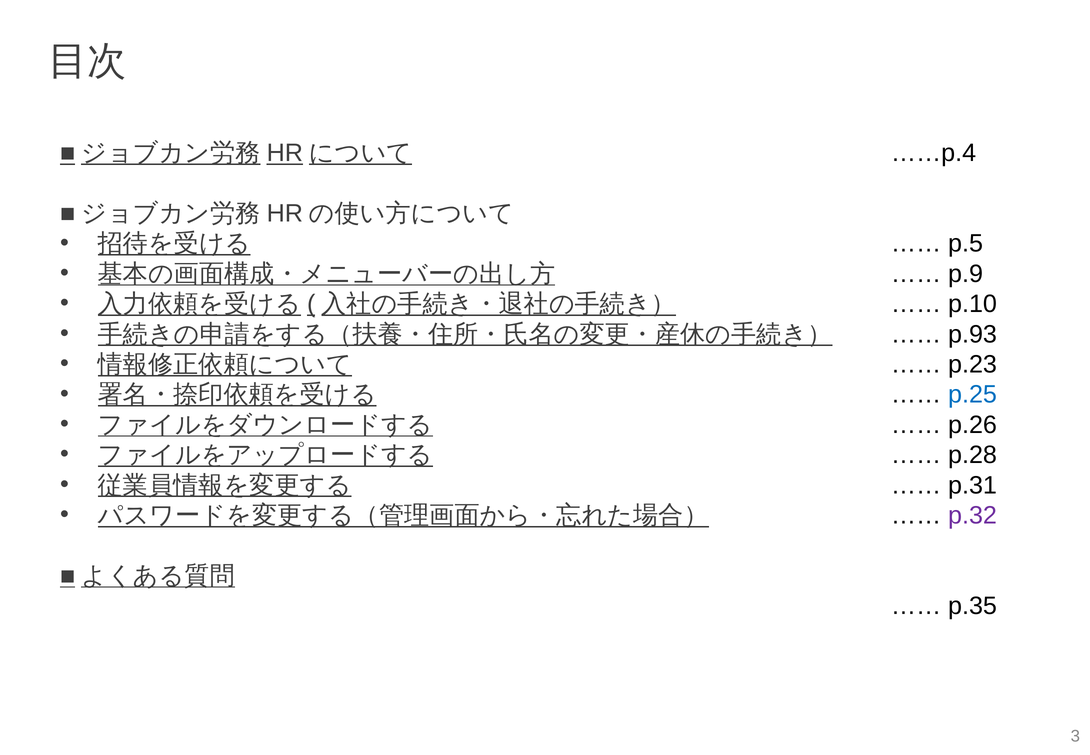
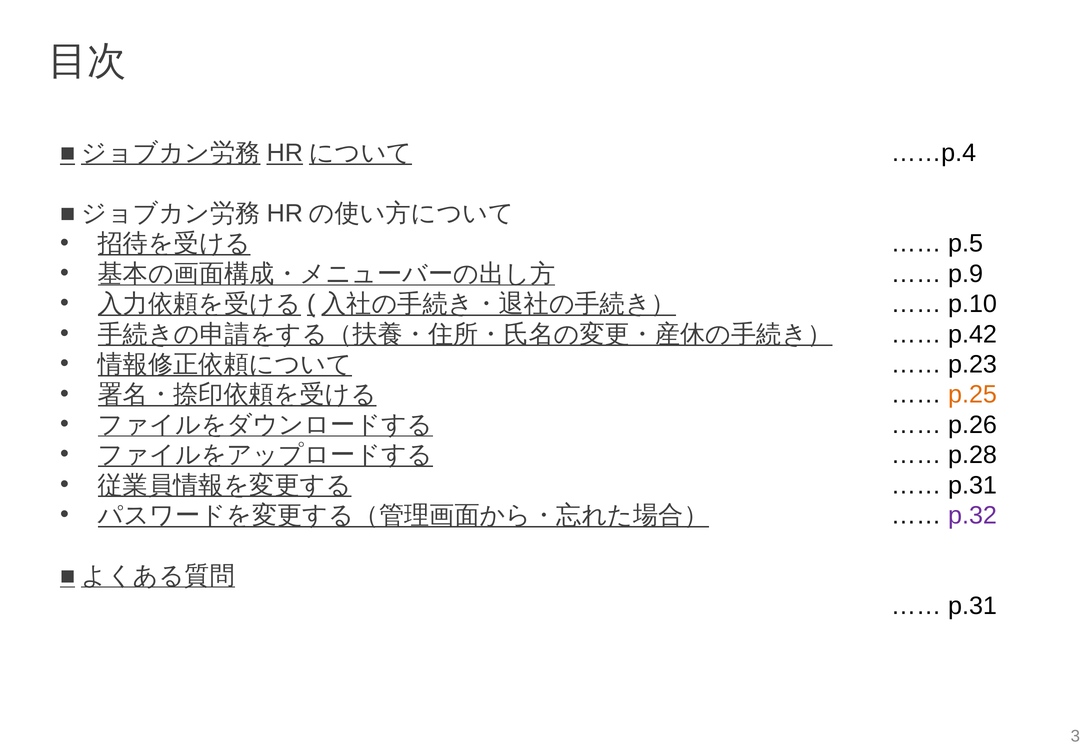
p.93: p.93 -> p.42
p.25 colour: blue -> orange
p.35 at (973, 606): p.35 -> p.31
